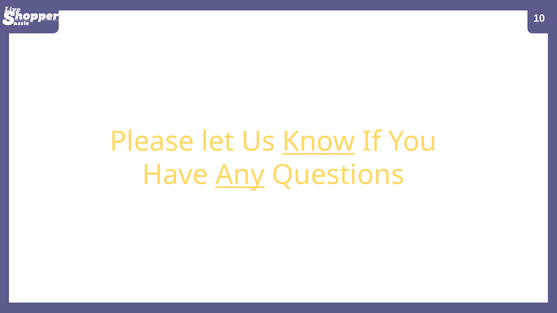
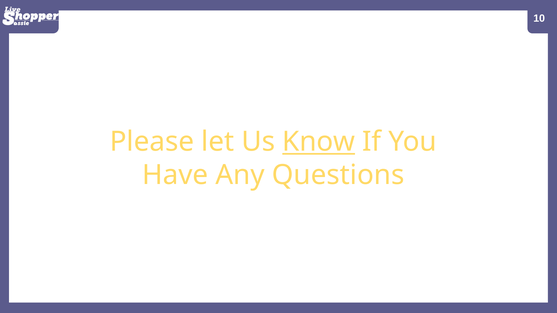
Any underline: present -> none
